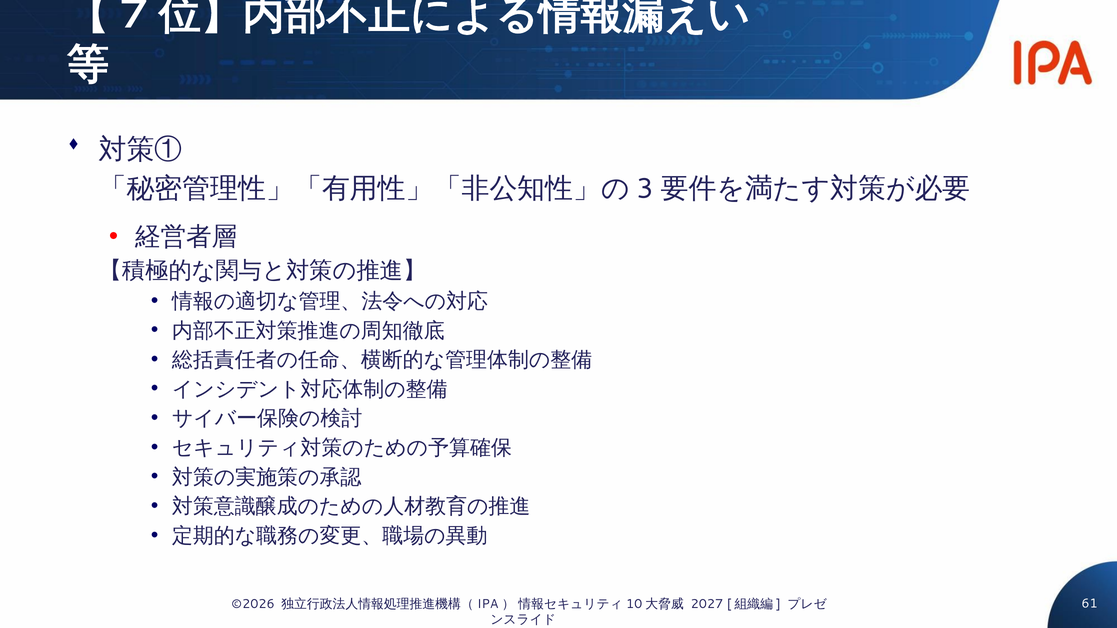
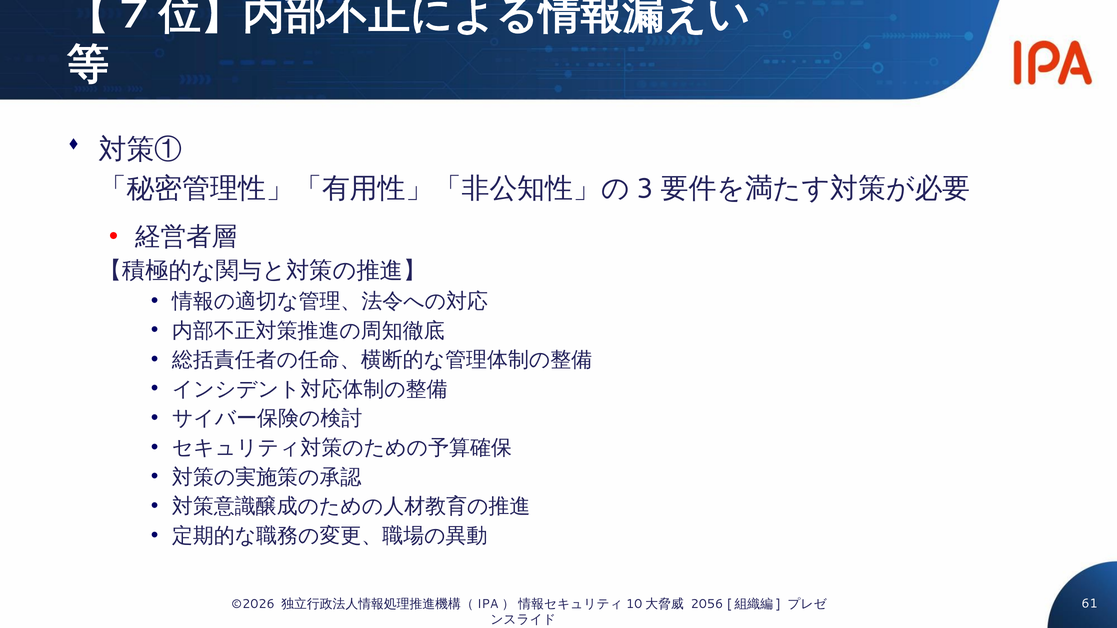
2027: 2027 -> 2056
